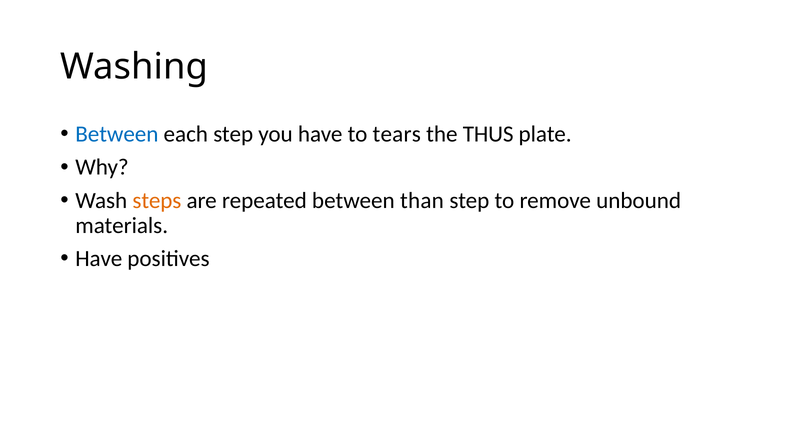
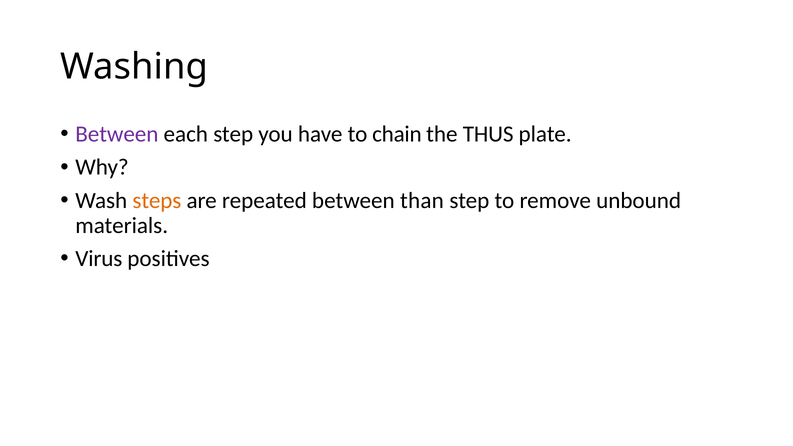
Between at (117, 134) colour: blue -> purple
tears: tears -> chain
Have at (99, 259): Have -> Virus
